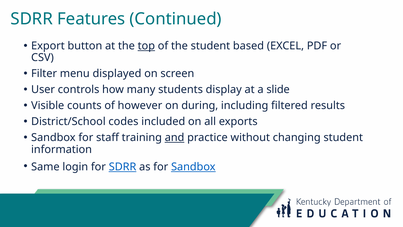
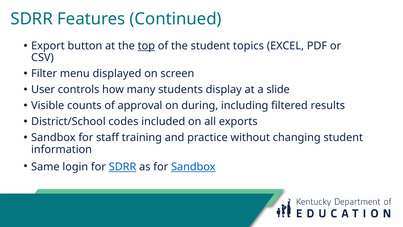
based: based -> topics
however: however -> approval
and underline: present -> none
